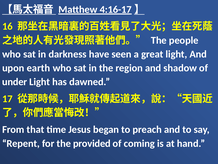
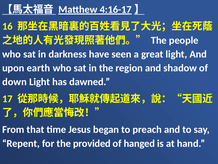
under: under -> down
coming: coming -> hanged
